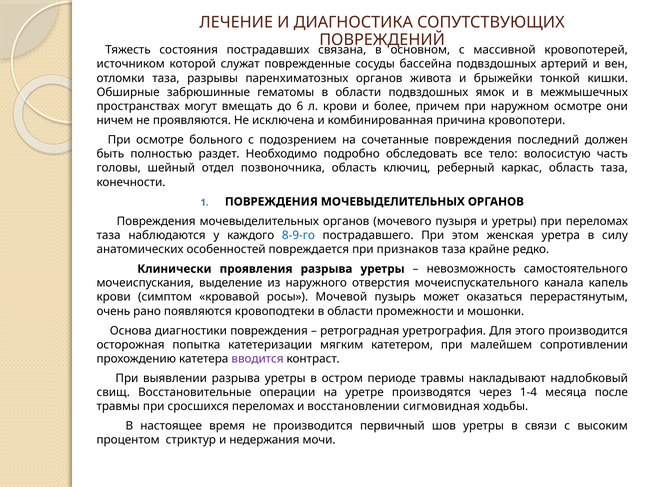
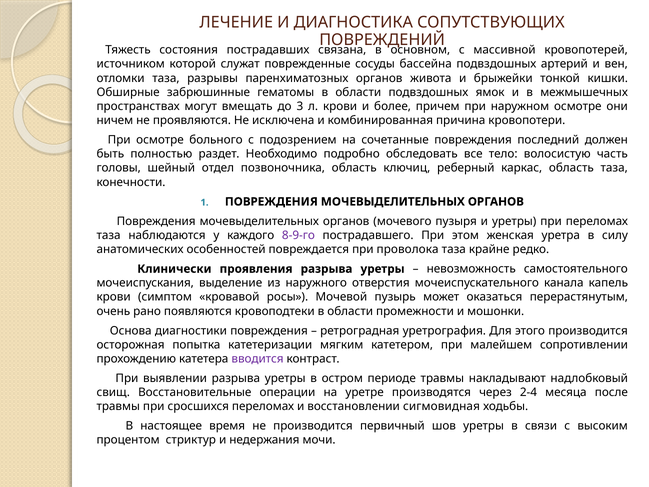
6: 6 -> 3
8-9-го colour: blue -> purple
признаков: признаков -> проволока
1-4: 1-4 -> 2-4
